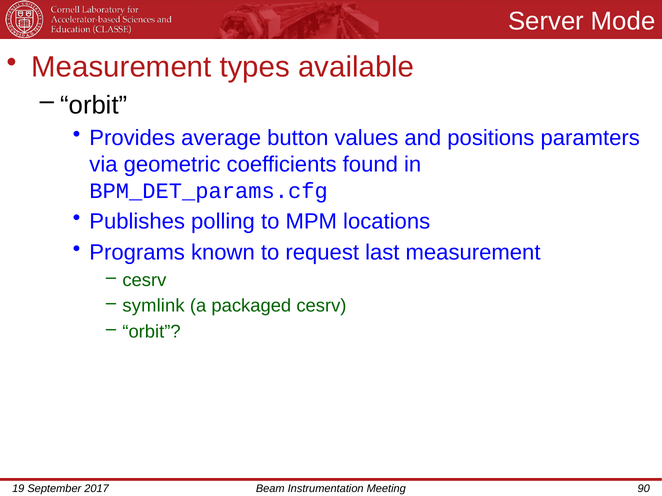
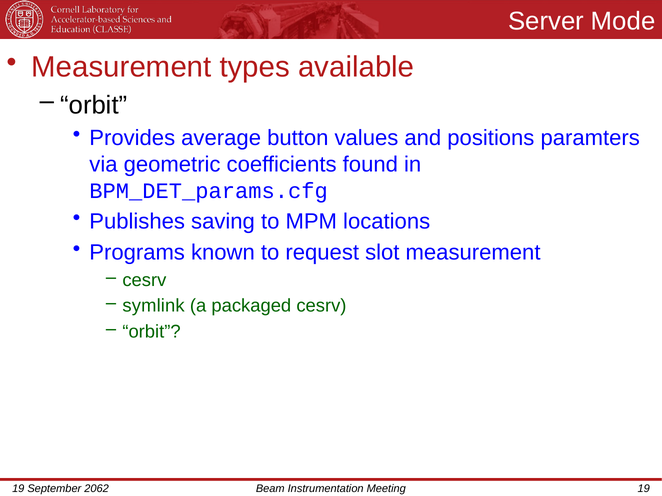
polling: polling -> saving
last: last -> slot
2017: 2017 -> 2062
Meeting 90: 90 -> 19
